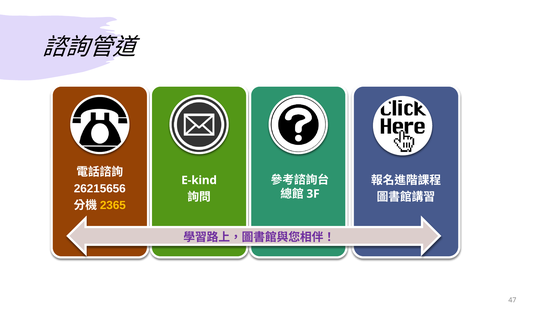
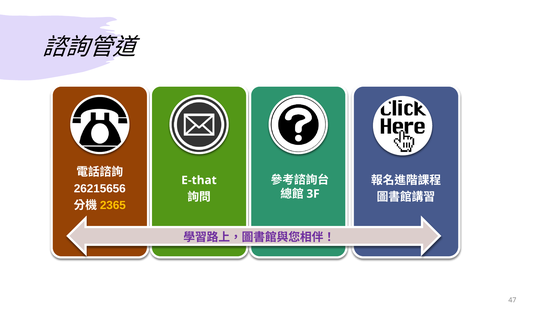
E-kind: E-kind -> E-that
